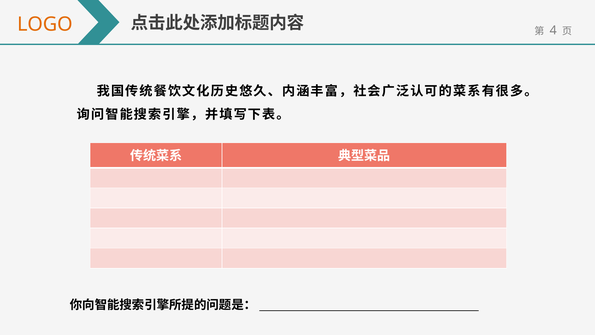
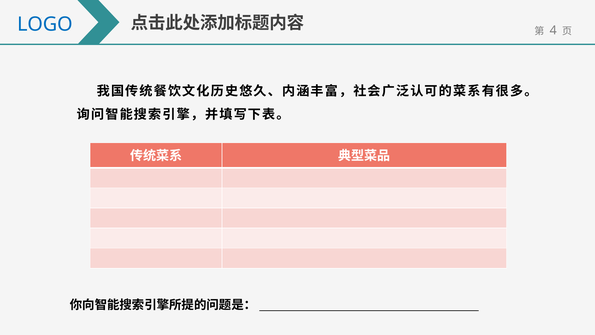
LOGO colour: orange -> blue
